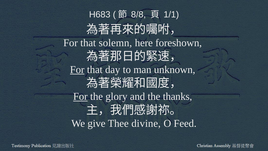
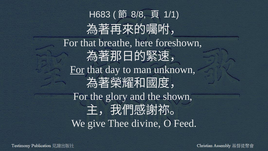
solemn: solemn -> breathe
For at (80, 96) underline: present -> none
thanks: thanks -> shown
